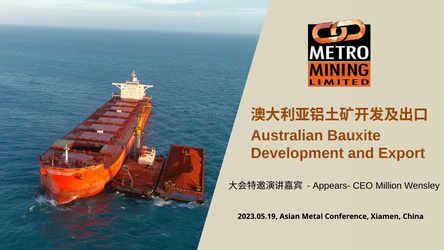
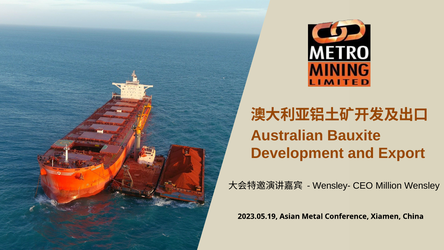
Appears-: Appears- -> Wensley-
